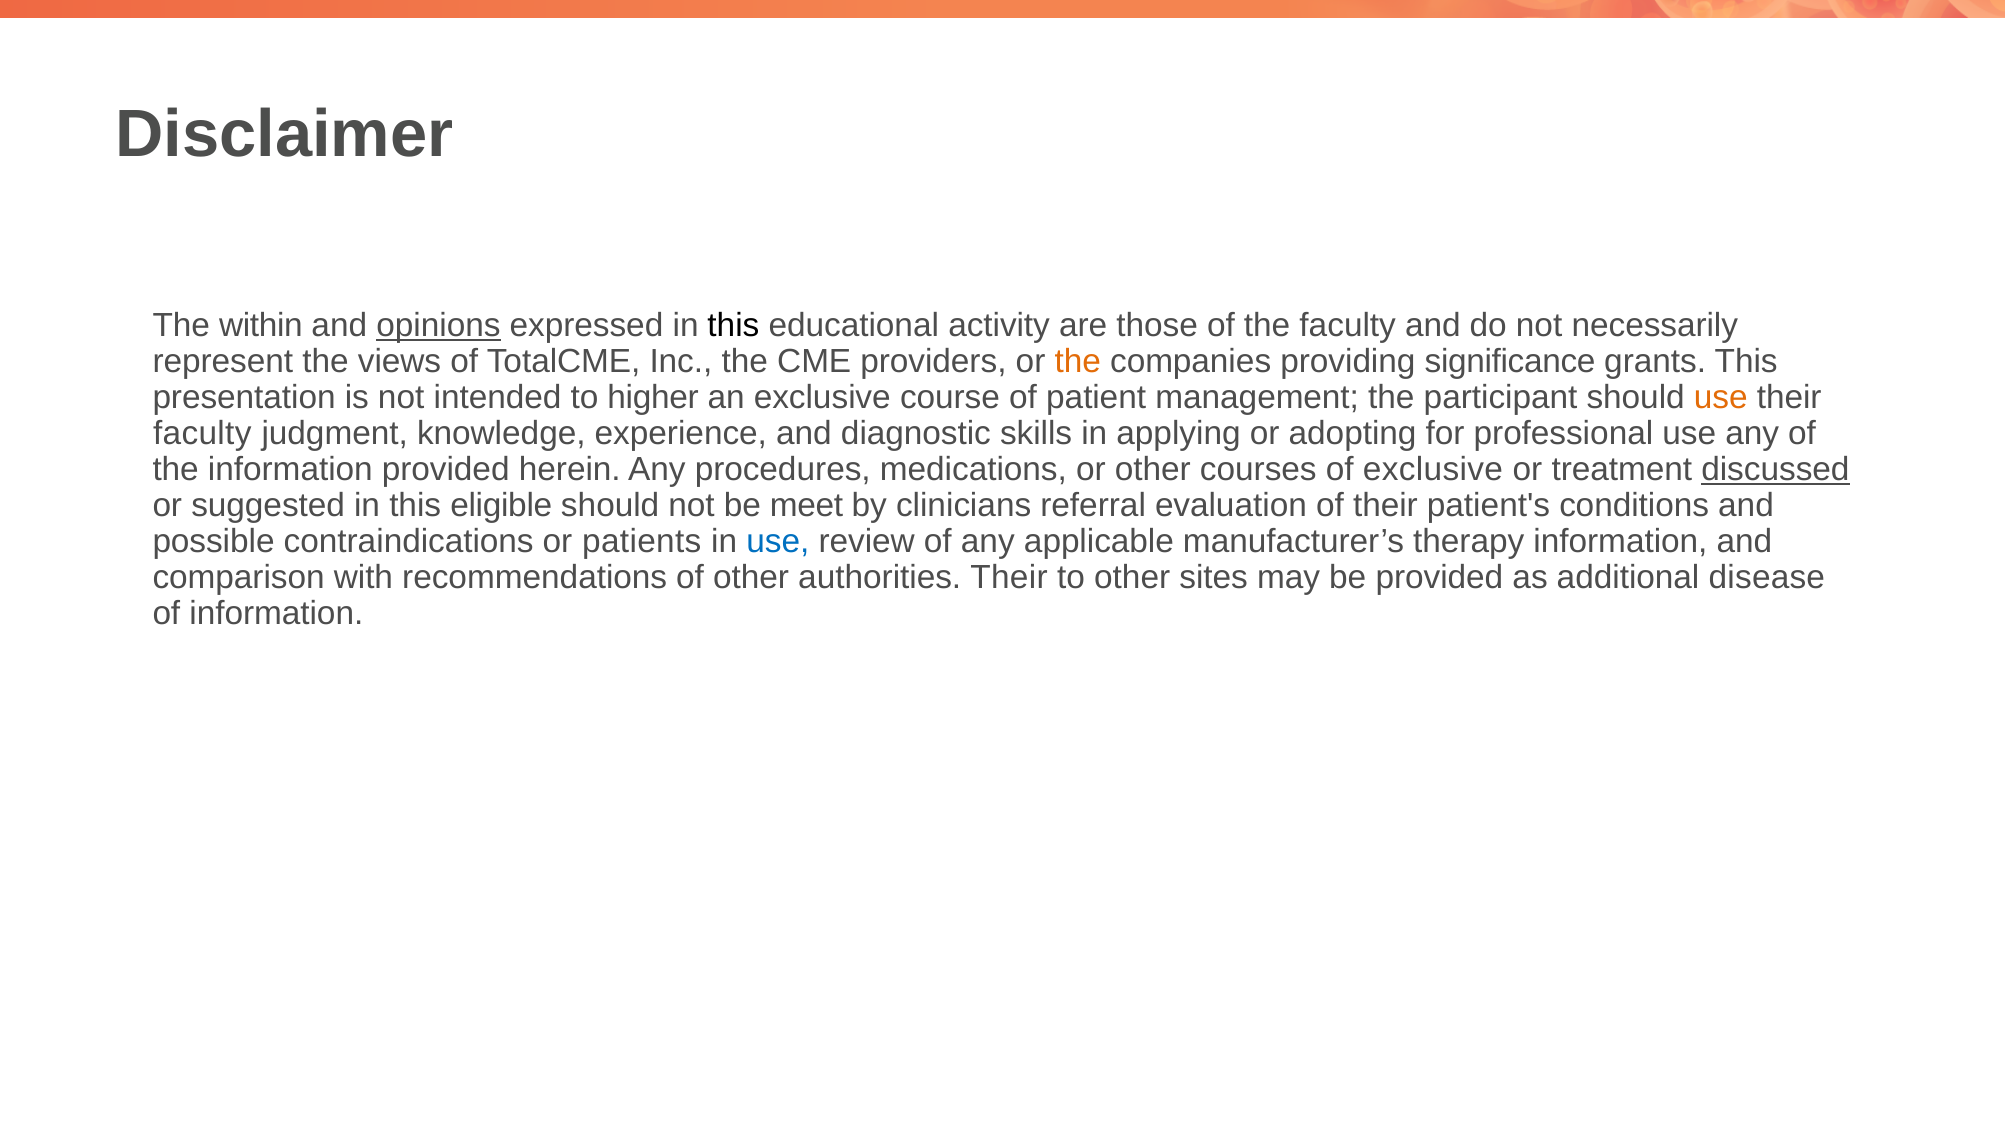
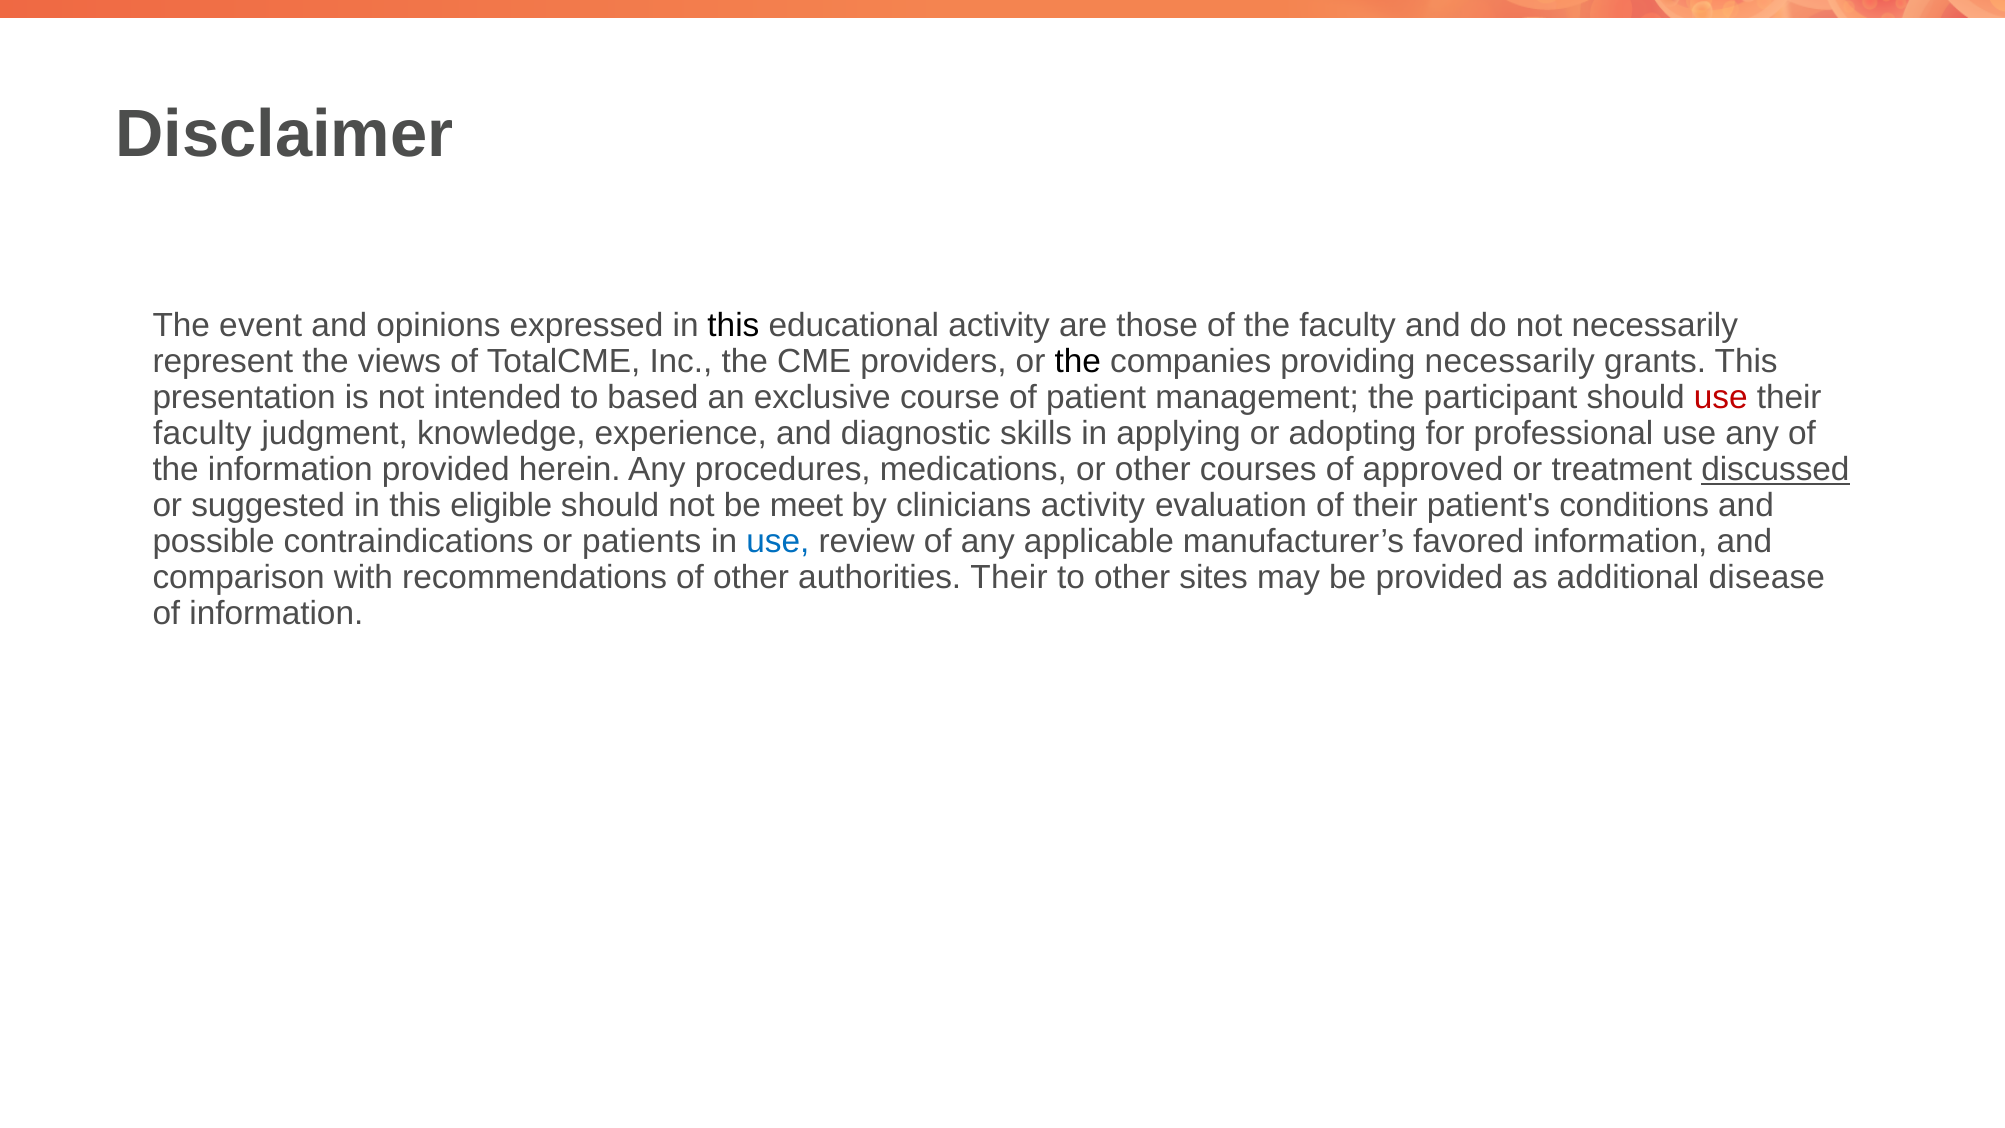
within: within -> event
opinions underline: present -> none
the at (1078, 361) colour: orange -> black
providing significance: significance -> necessarily
higher: higher -> based
use at (1721, 397) colour: orange -> red
of exclusive: exclusive -> approved
clinicians referral: referral -> activity
therapy: therapy -> favored
